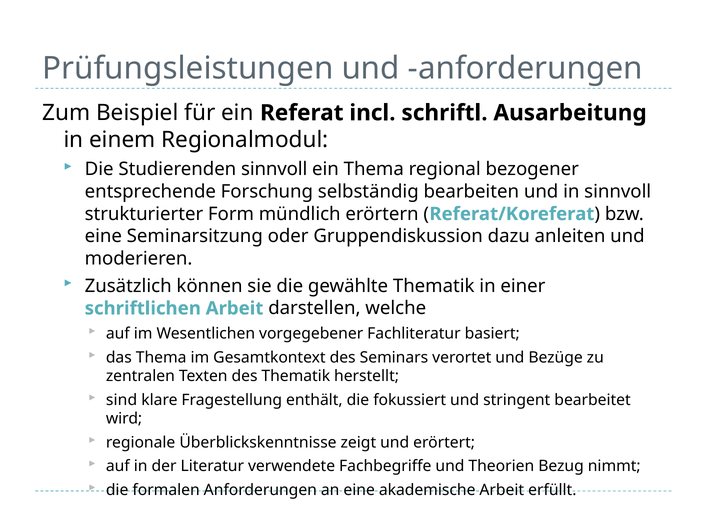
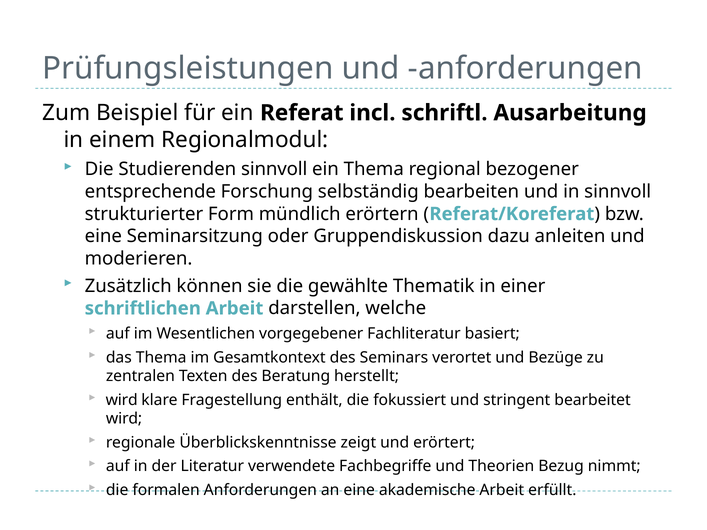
des Thematik: Thematik -> Beratung
sind at (122, 400): sind -> wird
